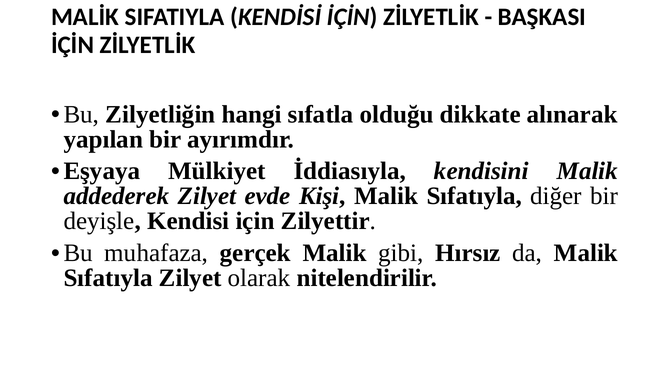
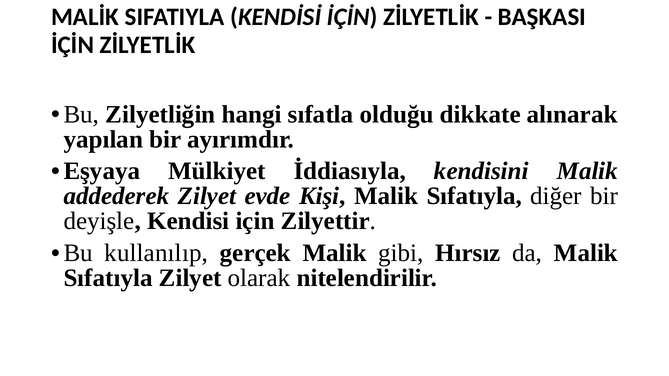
muhafaza: muhafaza -> kullanılıp
